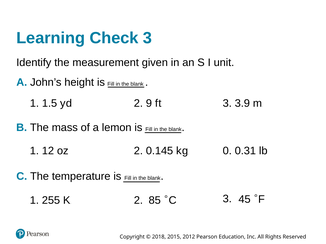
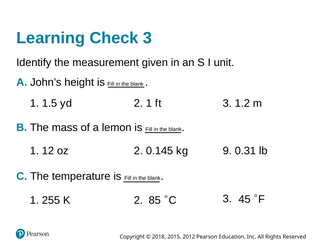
2 9: 9 -> 1
3.9: 3.9 -> 1.2
0: 0 -> 9
